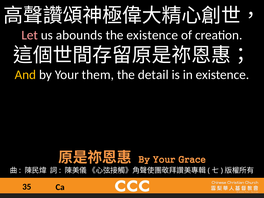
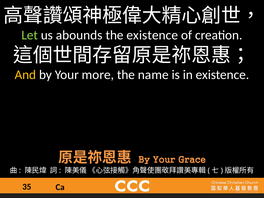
Let colour: pink -> light green
them: them -> more
detail: detail -> name
